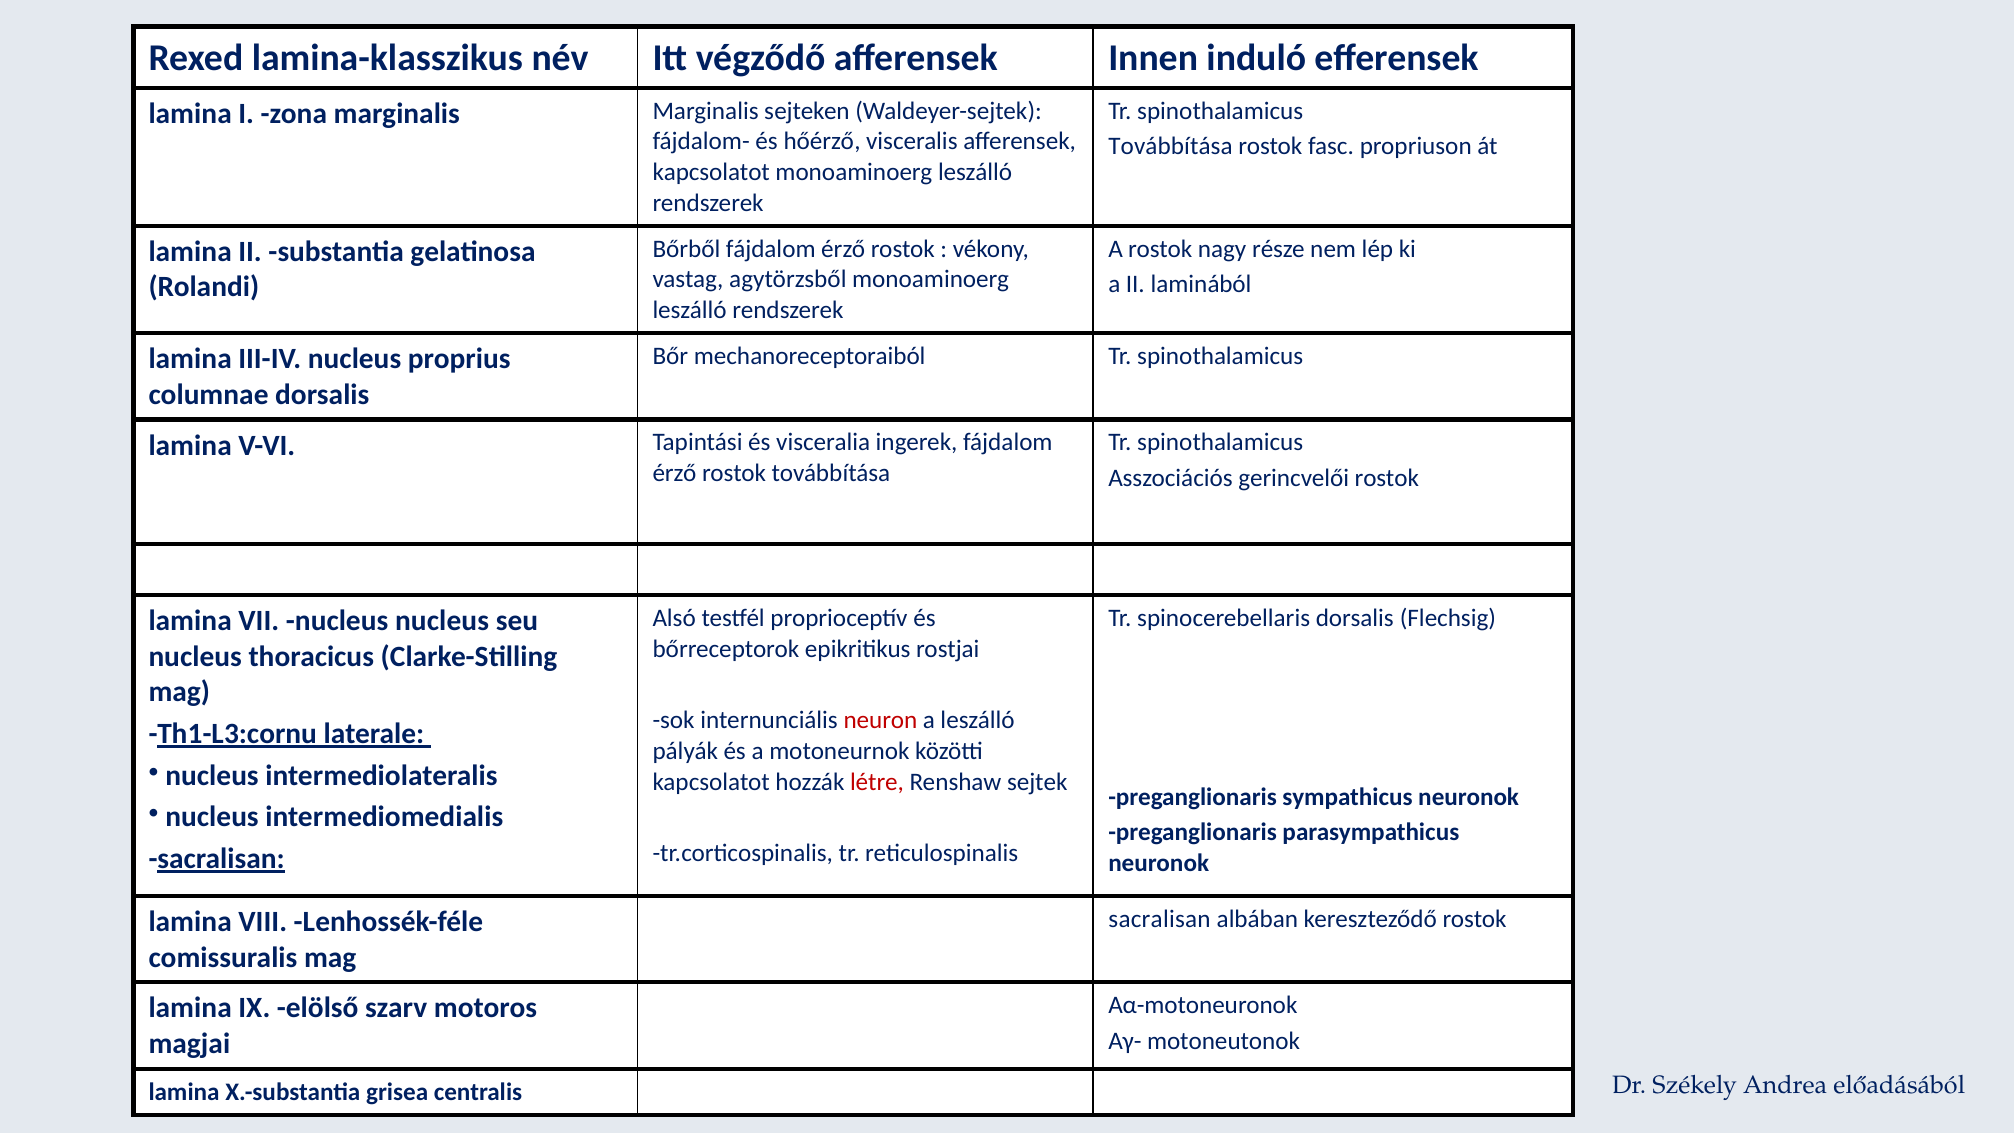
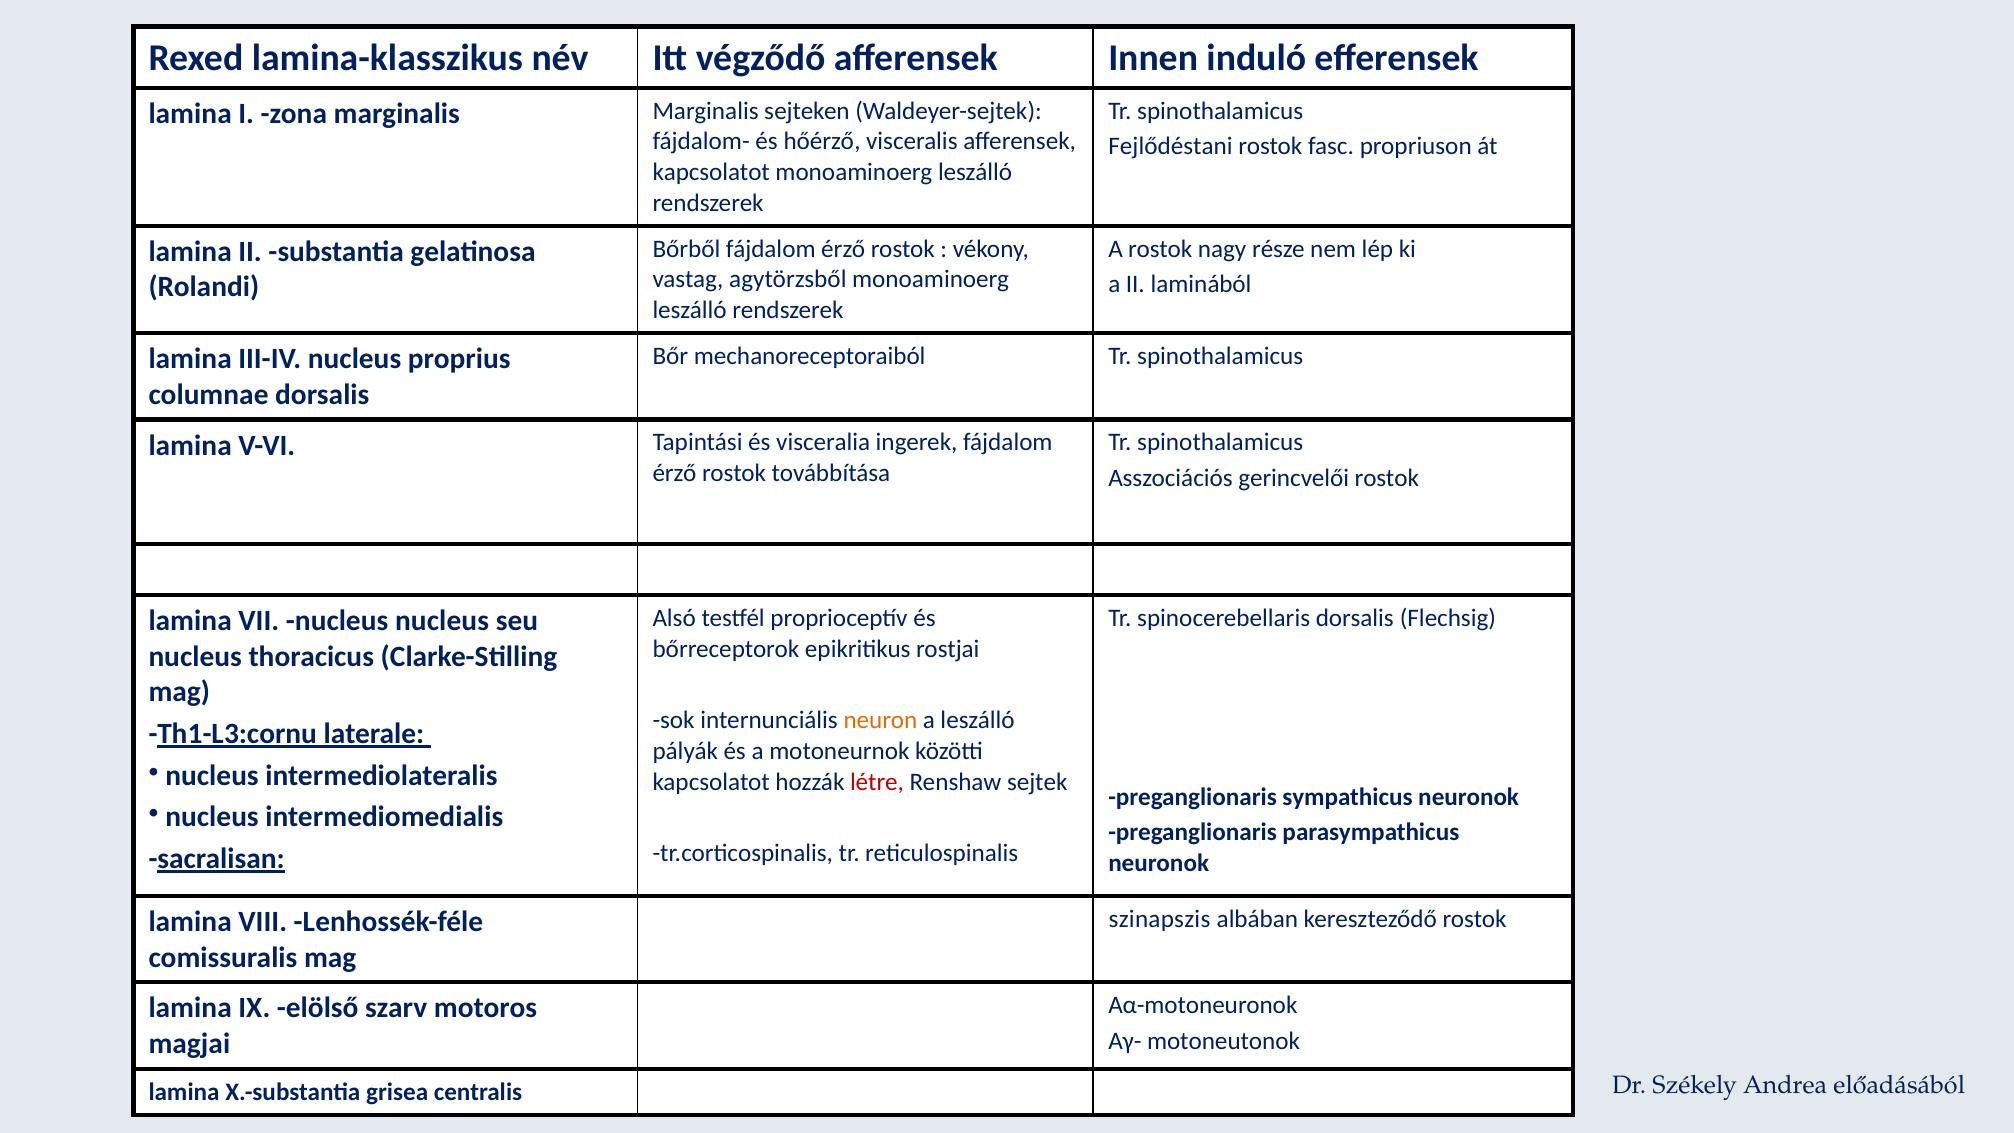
Továbbítása at (1171, 147): Továbbítása -> Fejlődéstani
neuron colour: red -> orange
sacralisan at (1160, 919): sacralisan -> szinapszis
